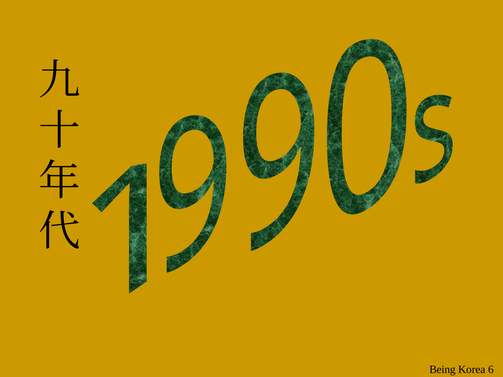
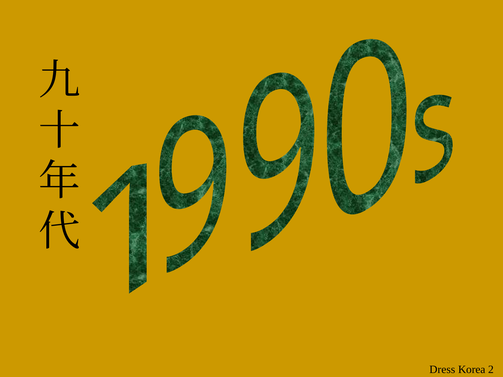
Being: Being -> Dress
6: 6 -> 2
